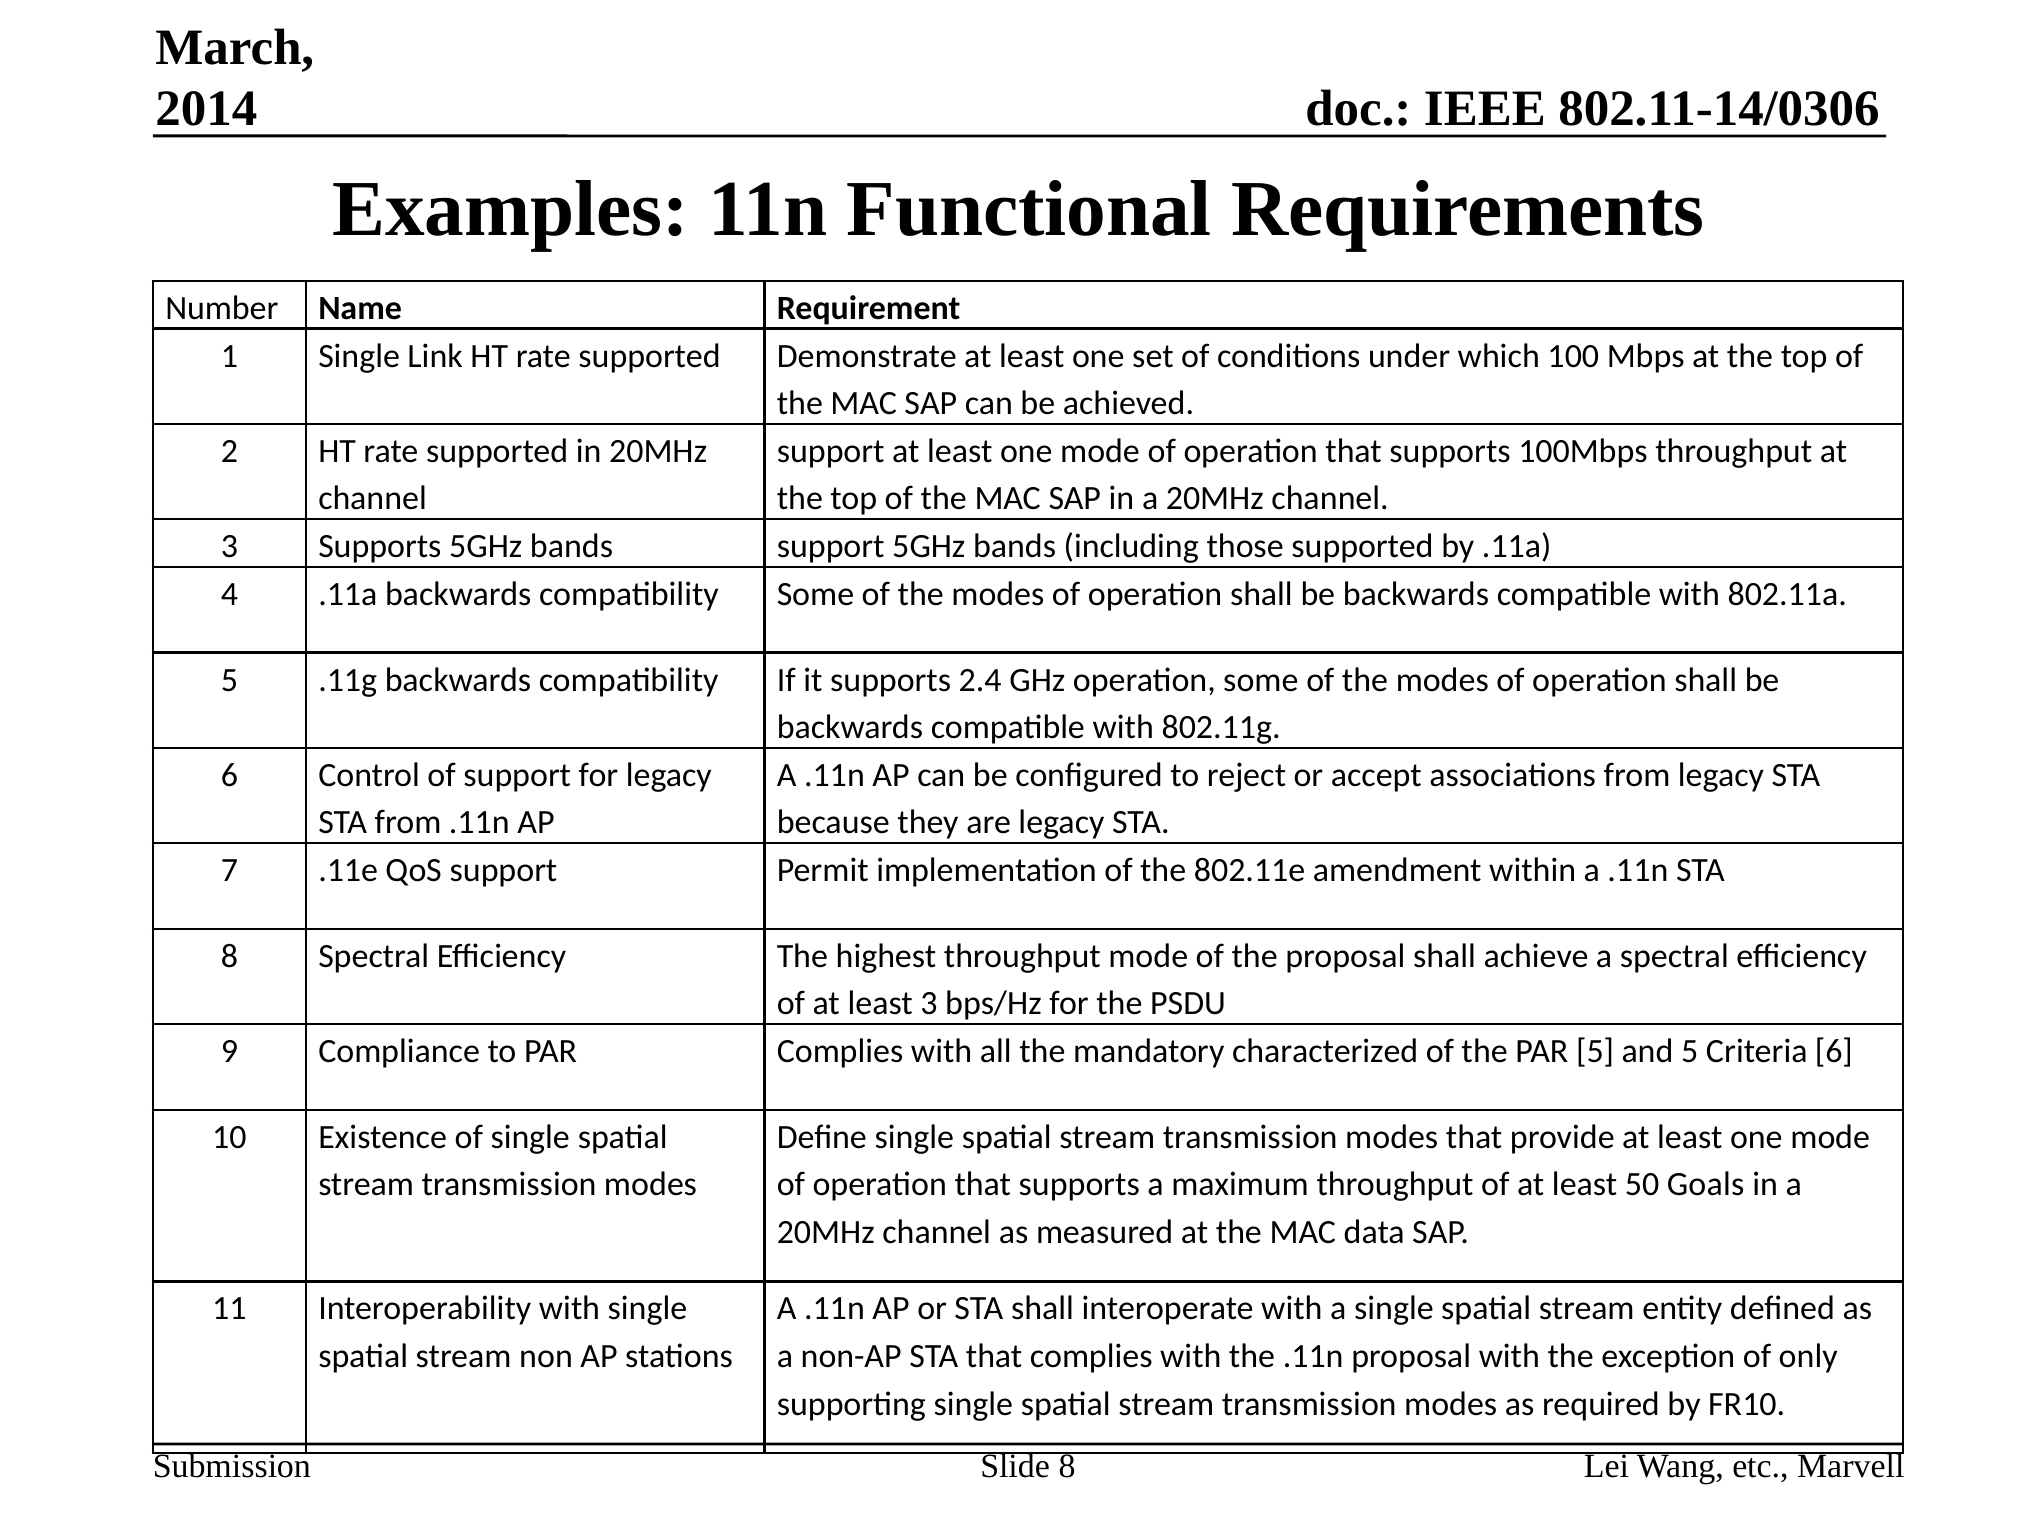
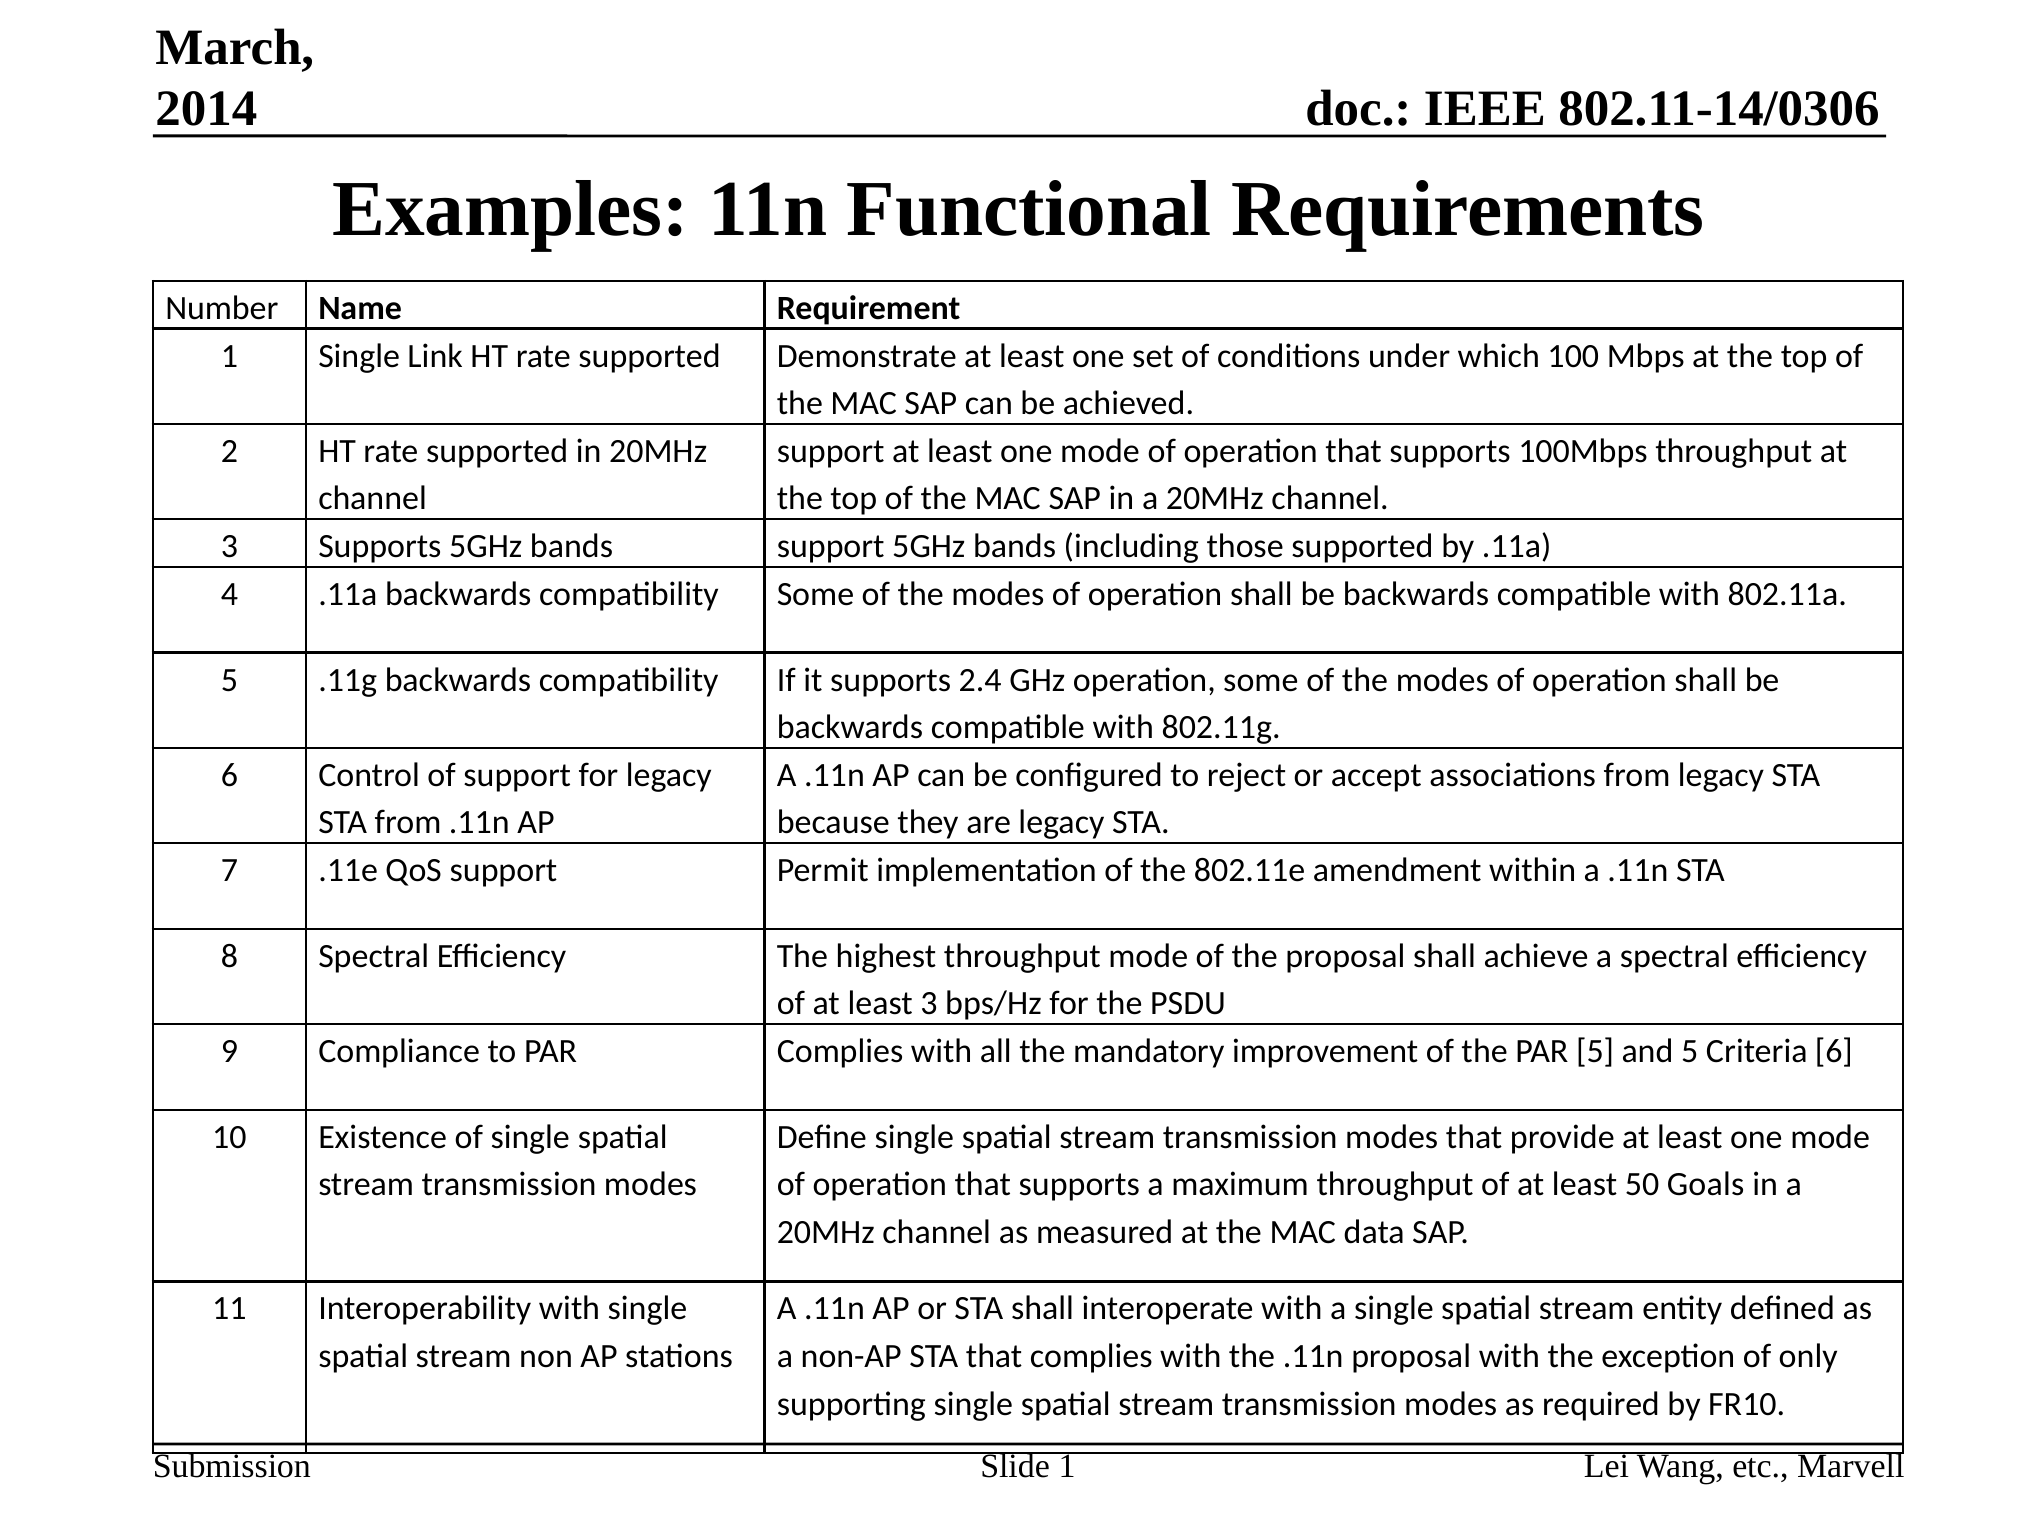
characterized: characterized -> improvement
Slide 8: 8 -> 1
